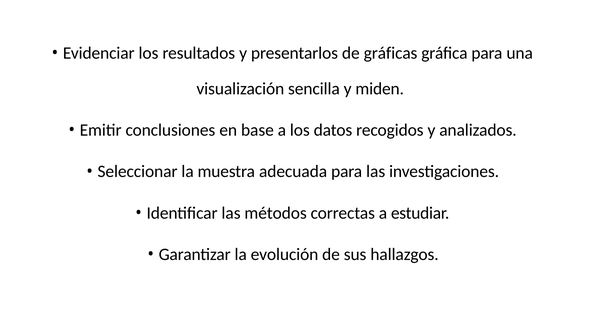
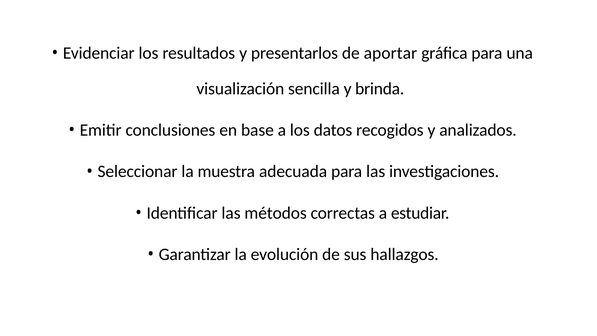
gráficas: gráficas -> aportar
miden: miden -> brinda
